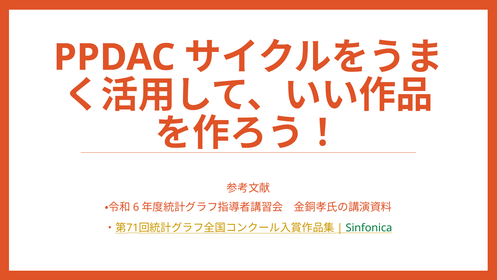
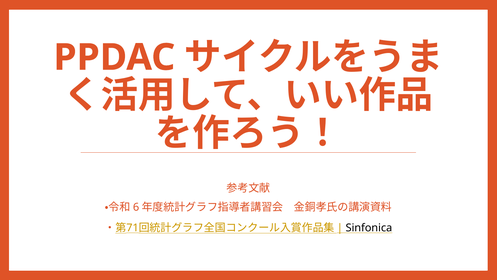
Sinfonica colour: green -> black
